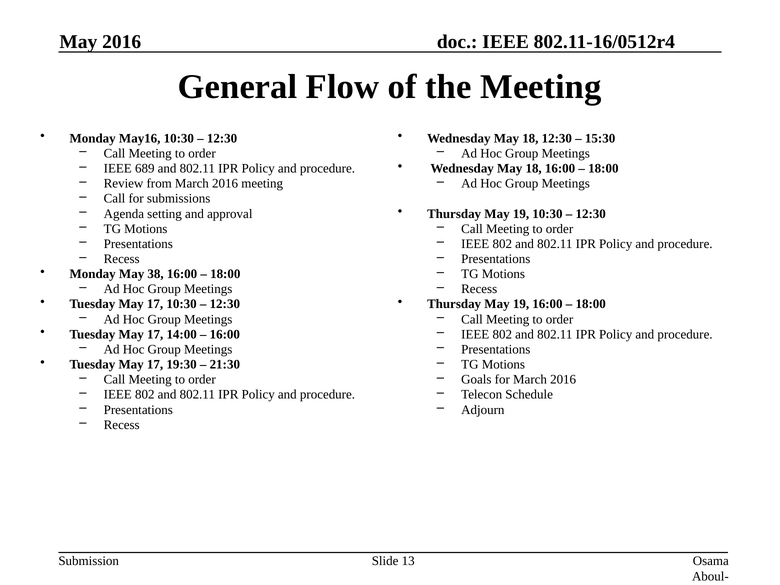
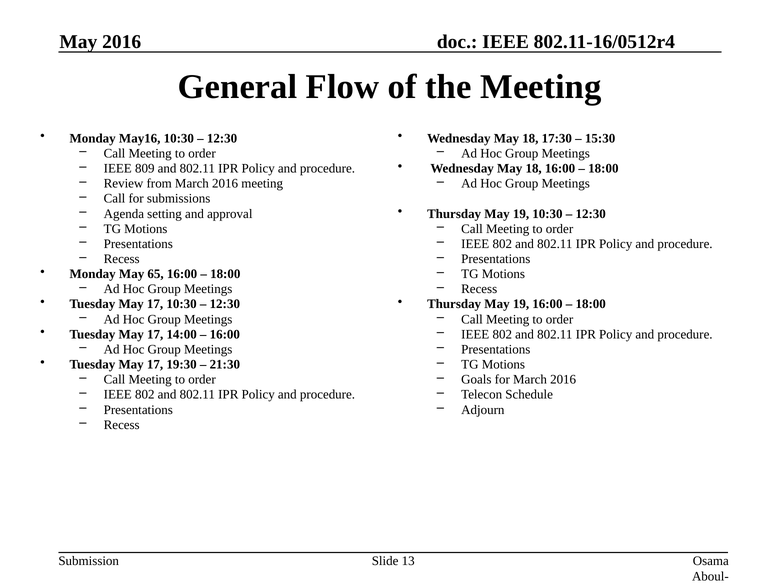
18 12:30: 12:30 -> 17:30
689: 689 -> 809
38: 38 -> 65
